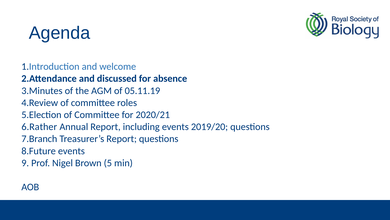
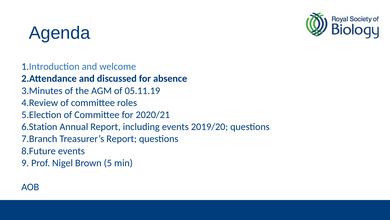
6.Rather: 6.Rather -> 6.Station
